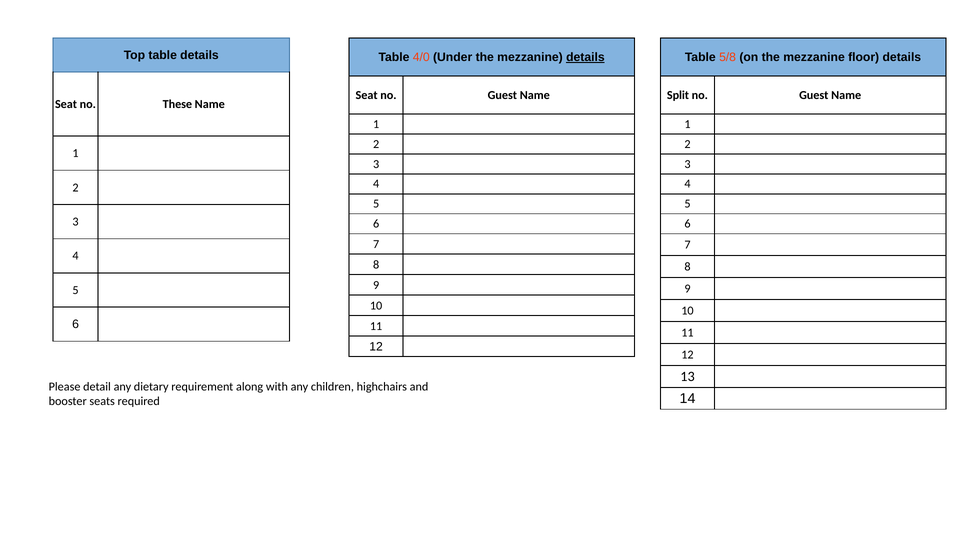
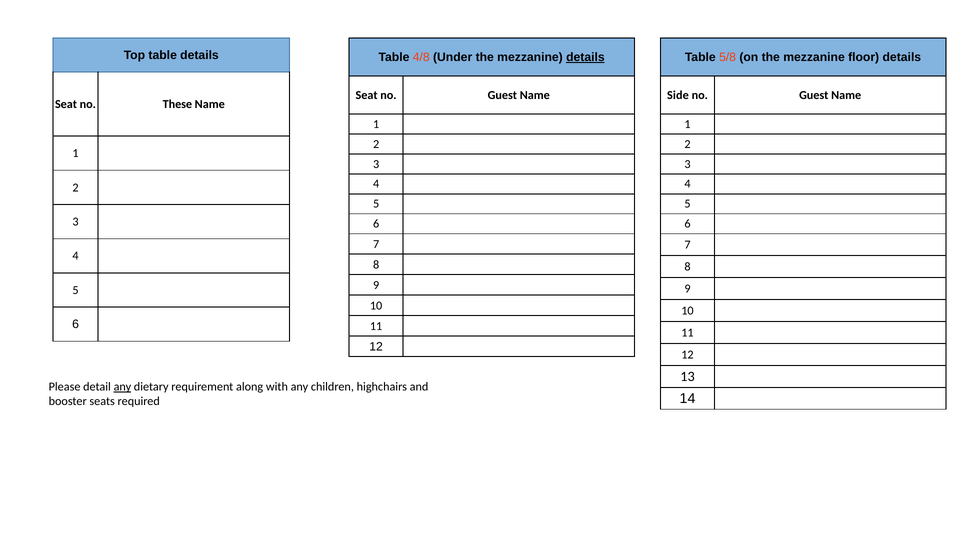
4/0: 4/0 -> 4/8
Split: Split -> Side
any at (122, 387) underline: none -> present
